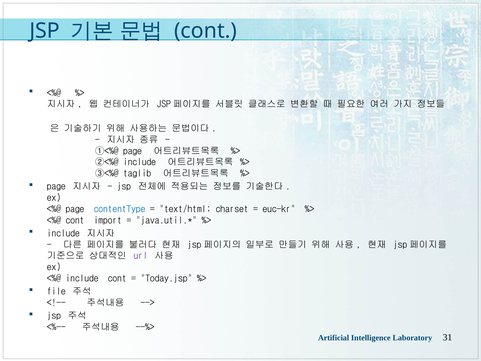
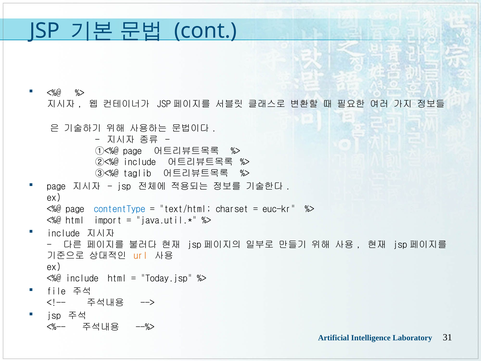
cont at (75, 220): cont -> html
url colour: purple -> orange
include cont: cont -> html
